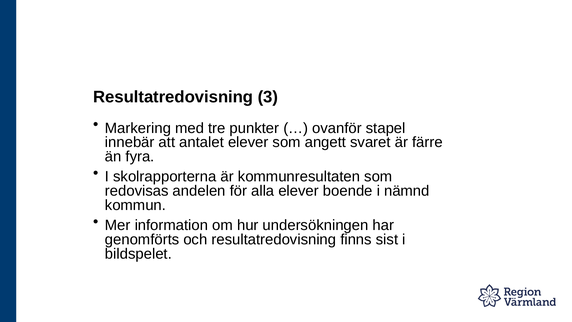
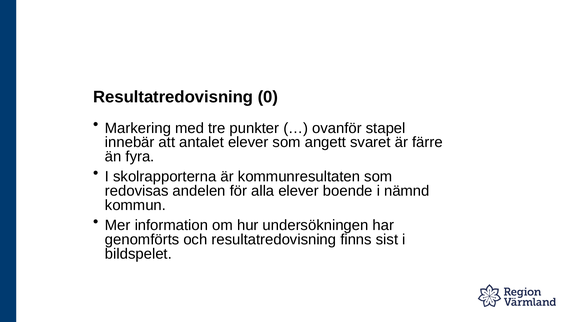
3: 3 -> 0
